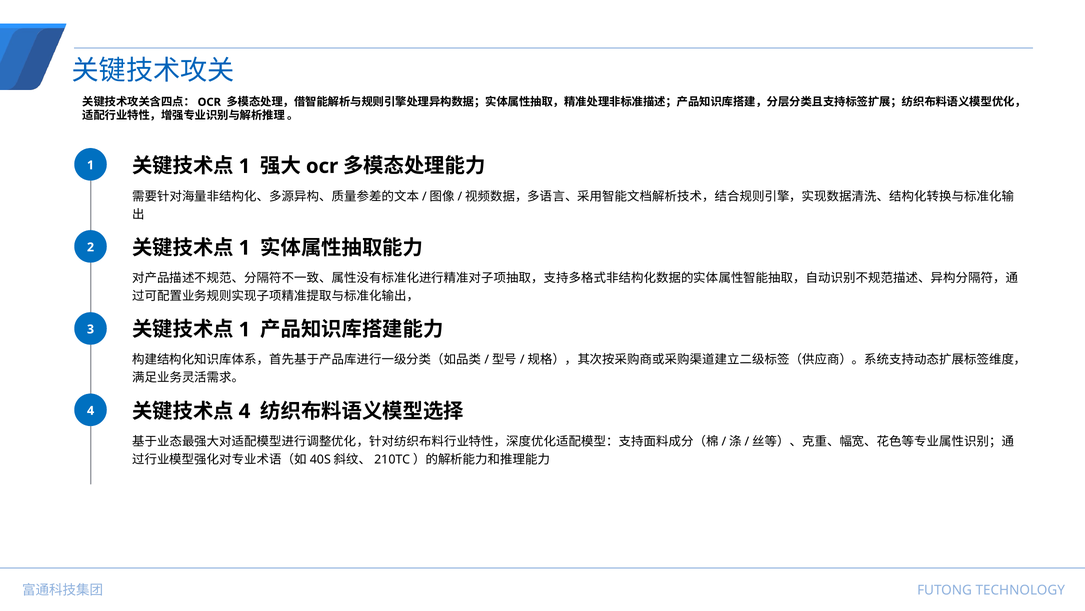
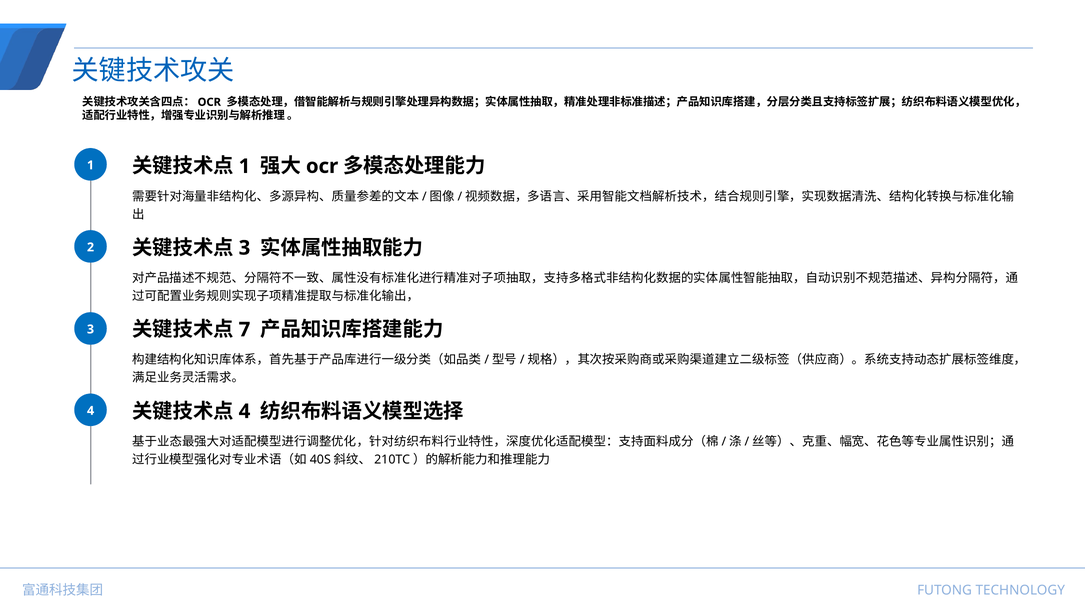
1 at (244, 248): 1 -> 3
1 at (244, 329): 1 -> 7
